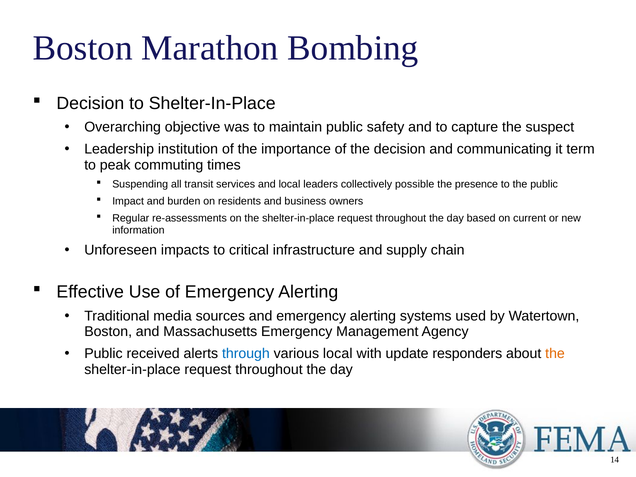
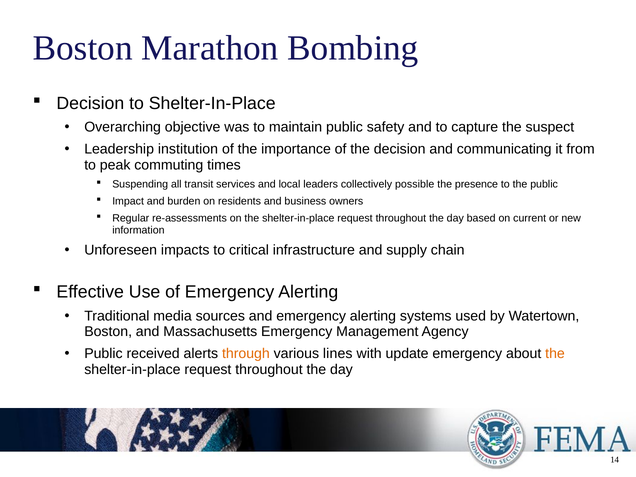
term: term -> from
through colour: blue -> orange
various local: local -> lines
update responders: responders -> emergency
